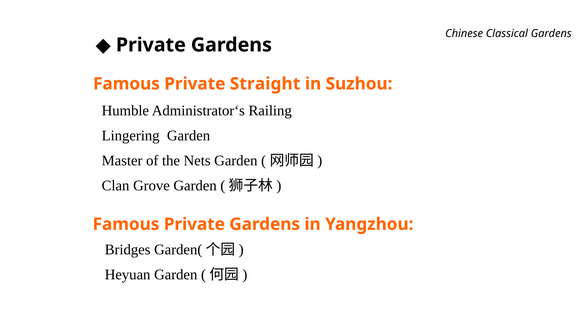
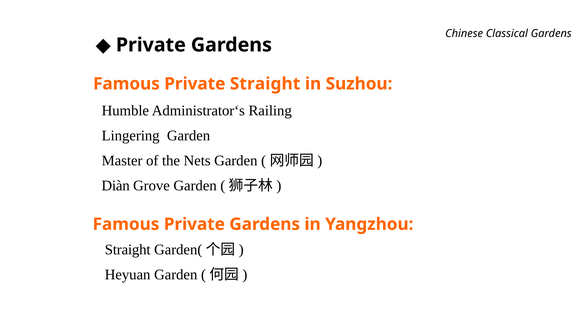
Clan: Clan -> Diàn
Bridges at (128, 249): Bridges -> Straight
